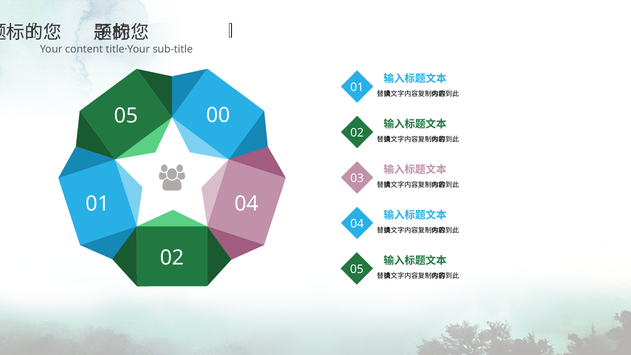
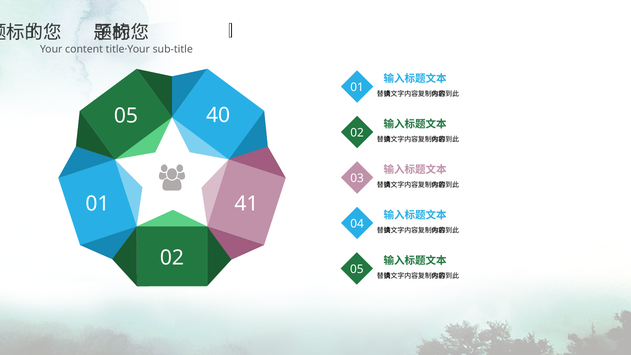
00: 00 -> 40
01 04: 04 -> 41
